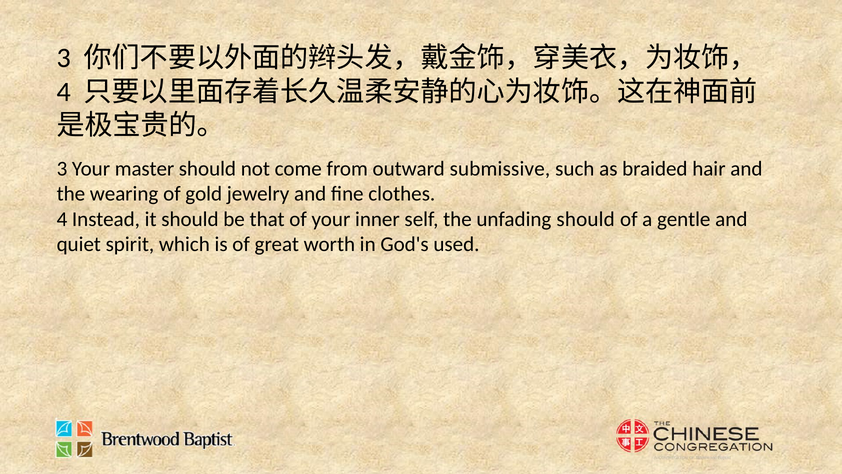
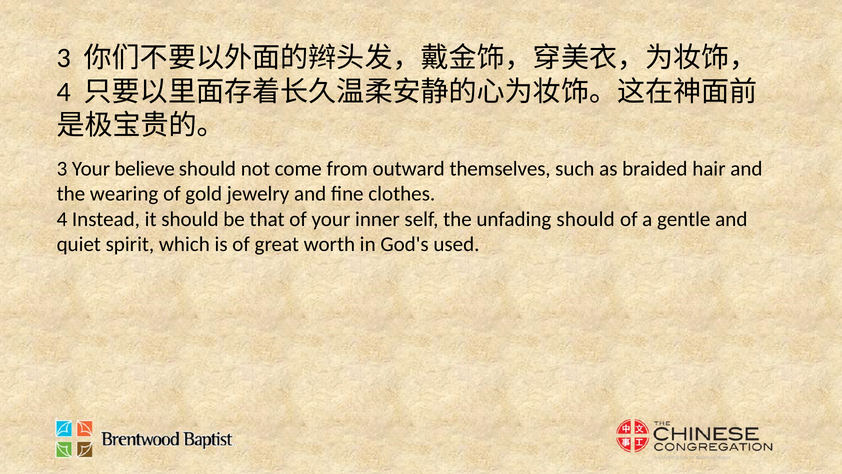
master: master -> believe
submissive: submissive -> themselves
